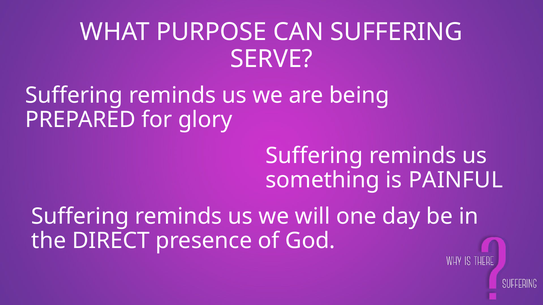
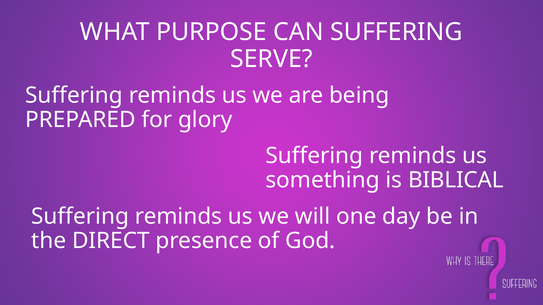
PAINFUL: PAINFUL -> BIBLICAL
